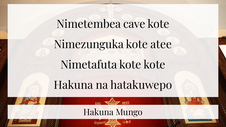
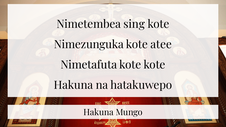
cave: cave -> sing
